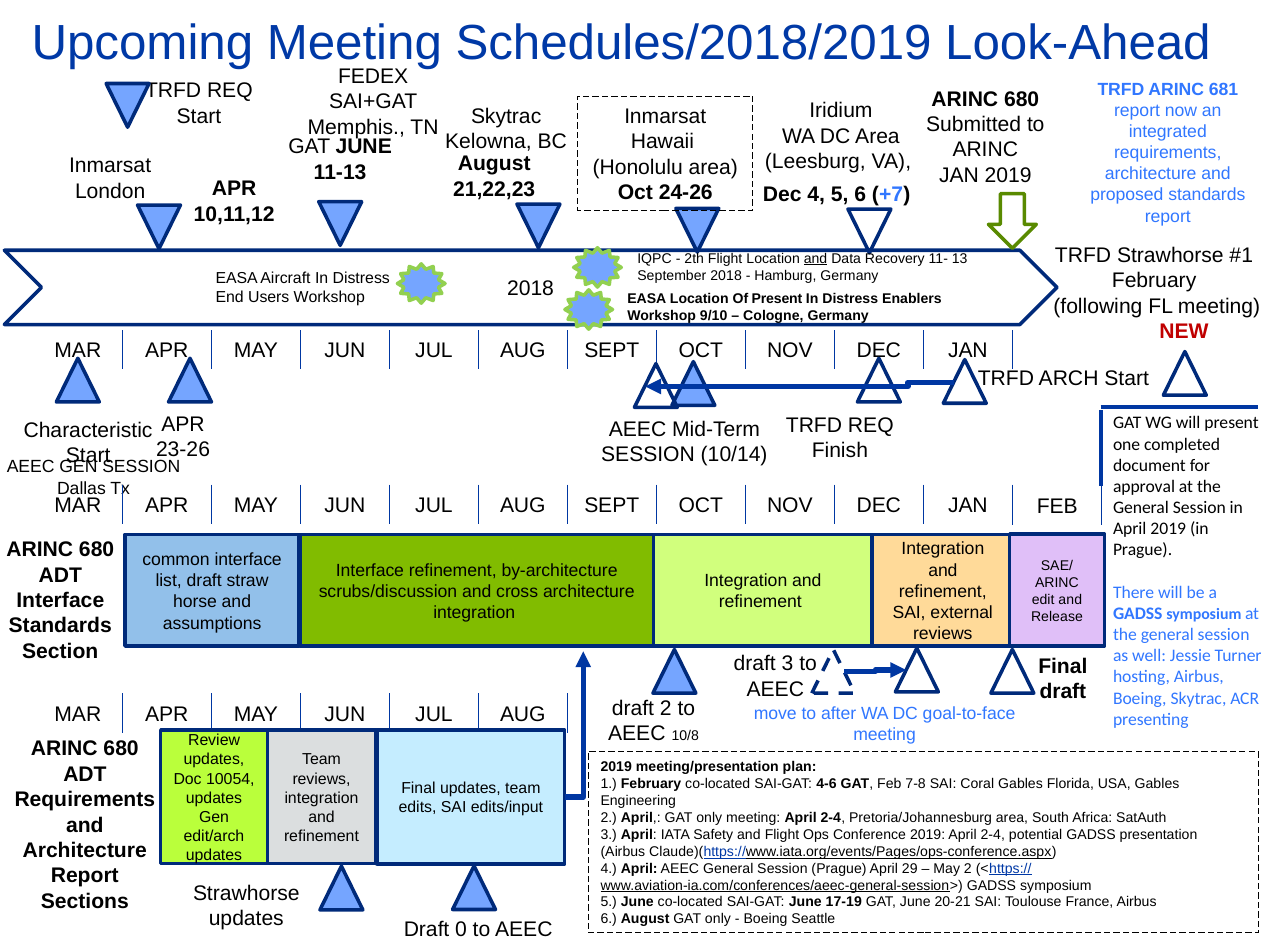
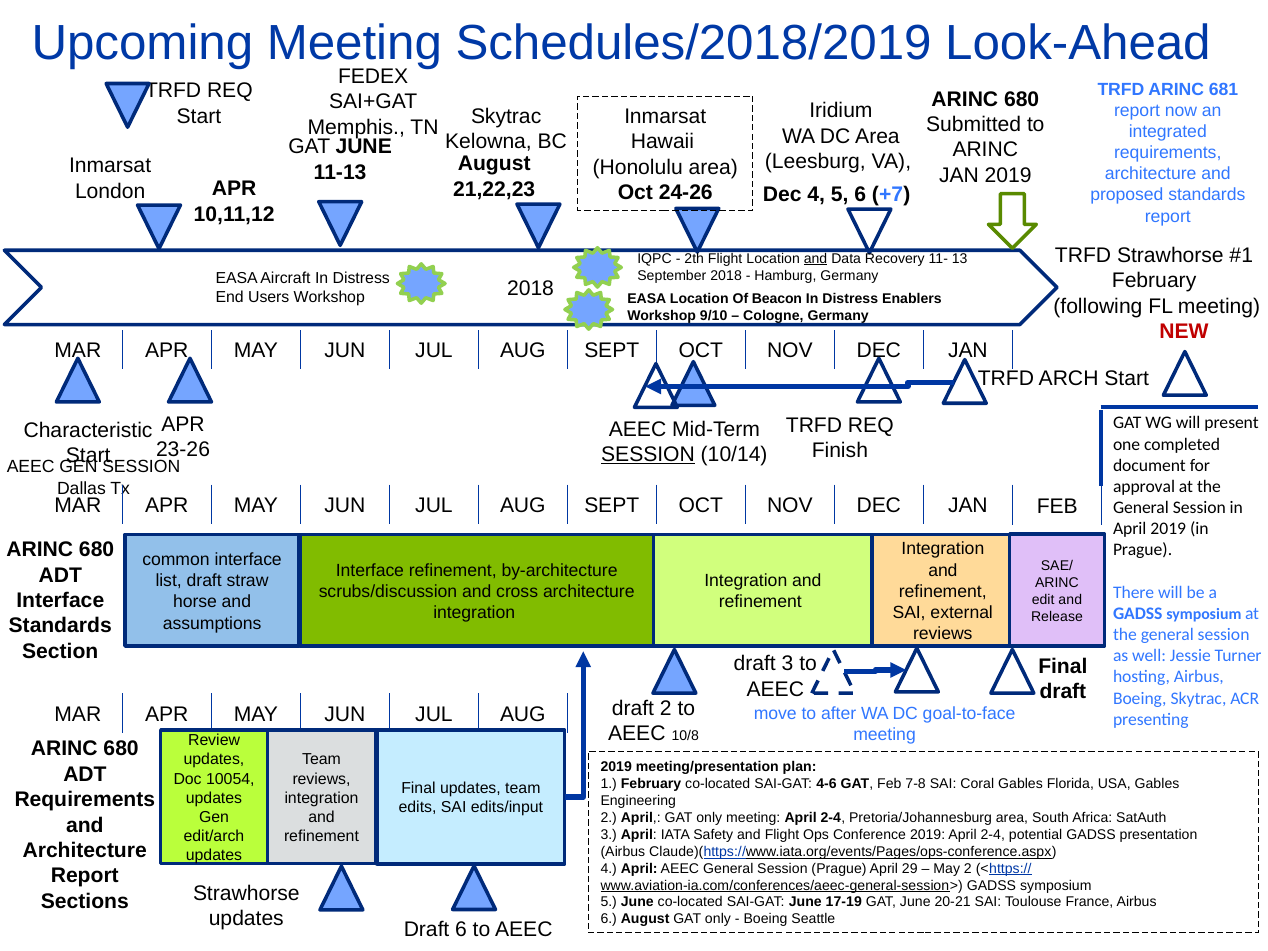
Of Present: Present -> Beacon
SESSION at (648, 454) underline: none -> present
Draft 0: 0 -> 6
